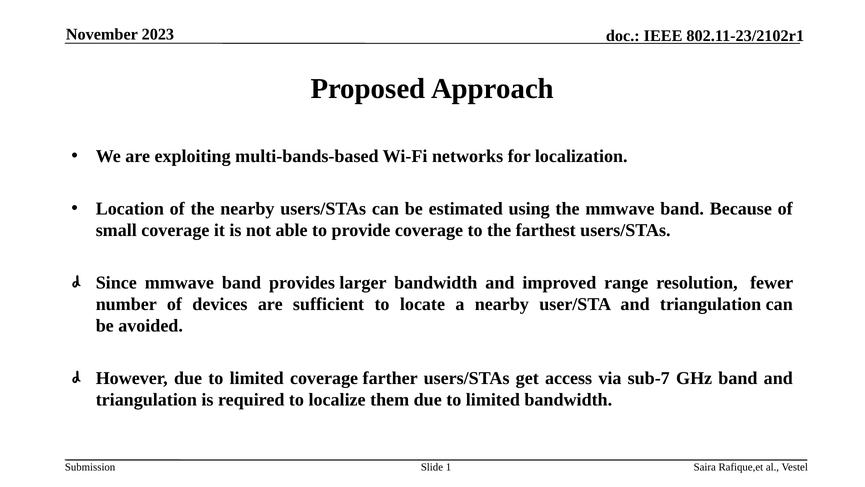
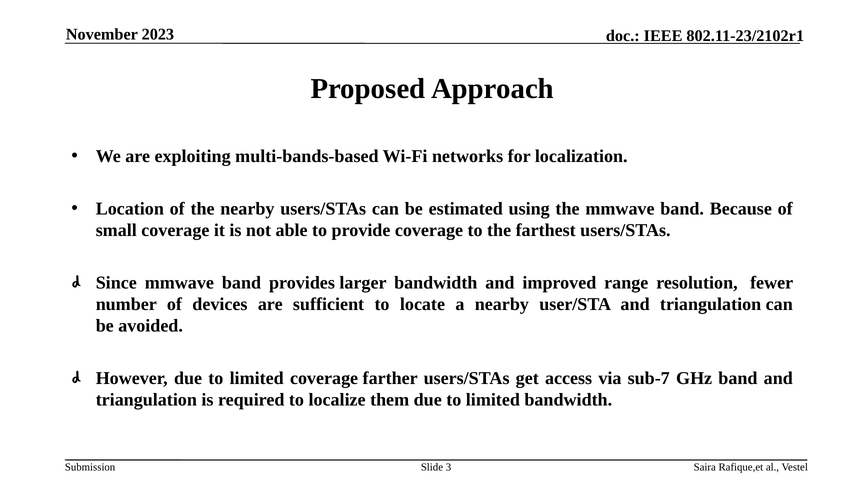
1: 1 -> 3
